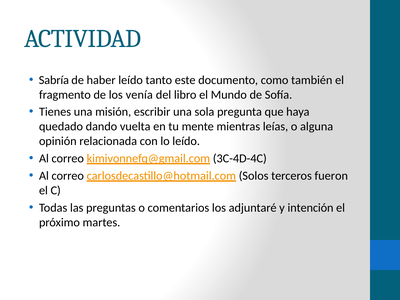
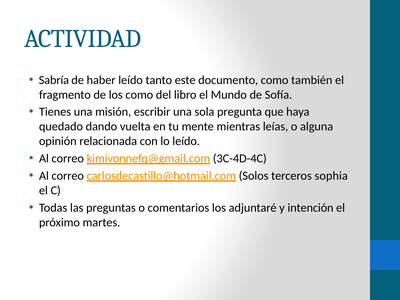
los venía: venía -> como
fueron: fueron -> sophia
